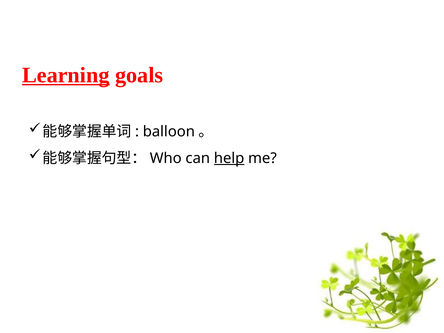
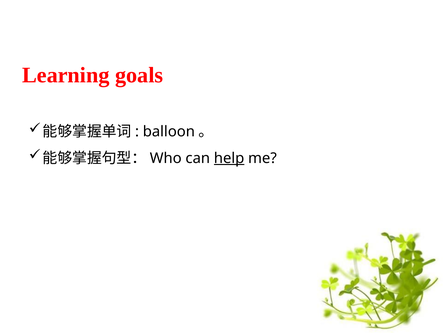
Learning underline: present -> none
